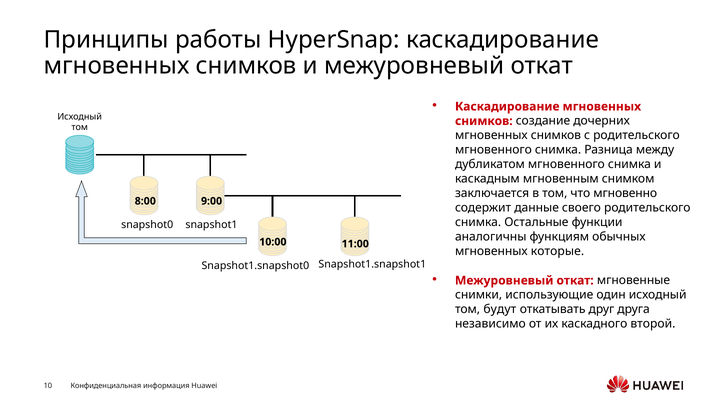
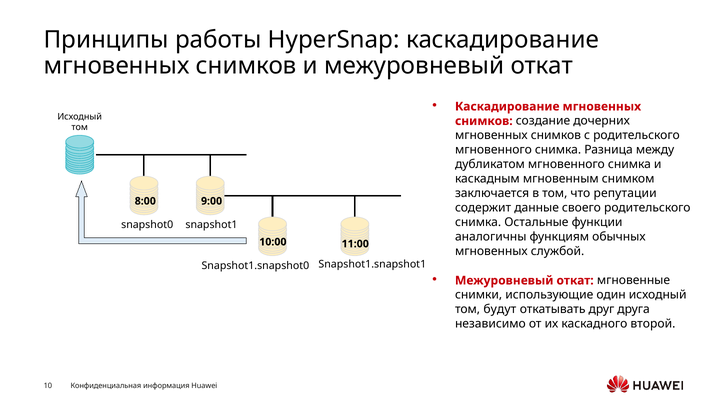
мгновенно: мгновенно -> репутации
которые: которые -> службой
